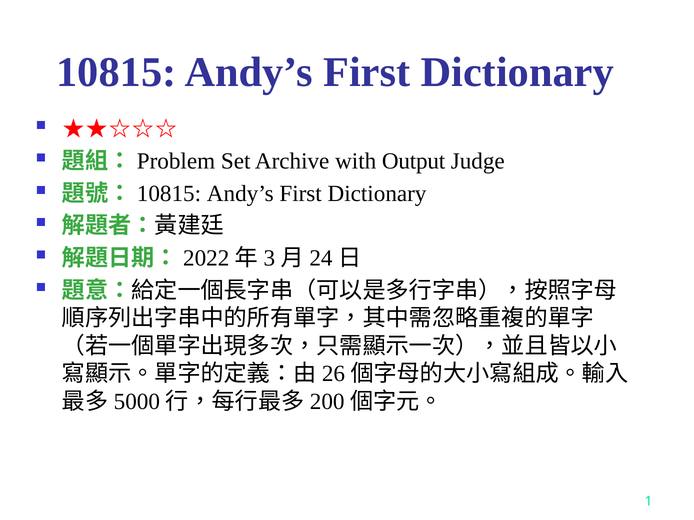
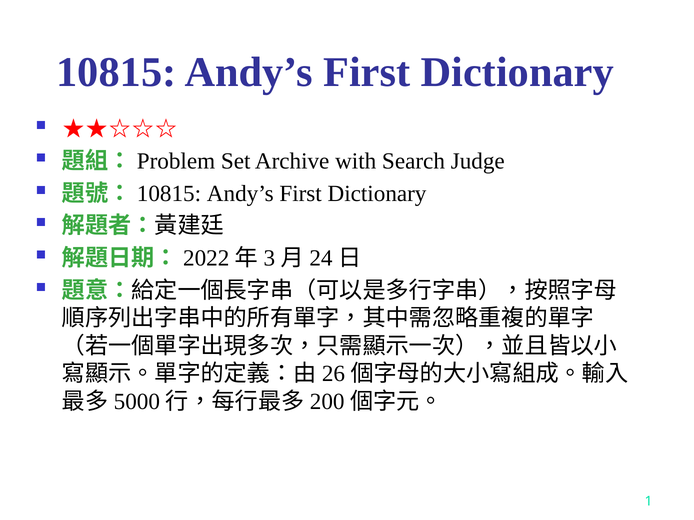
Output: Output -> Search
